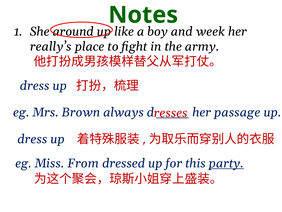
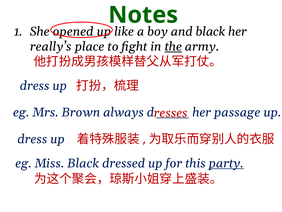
around: around -> opened
and week: week -> black
the underline: none -> present
Miss From: From -> Black
